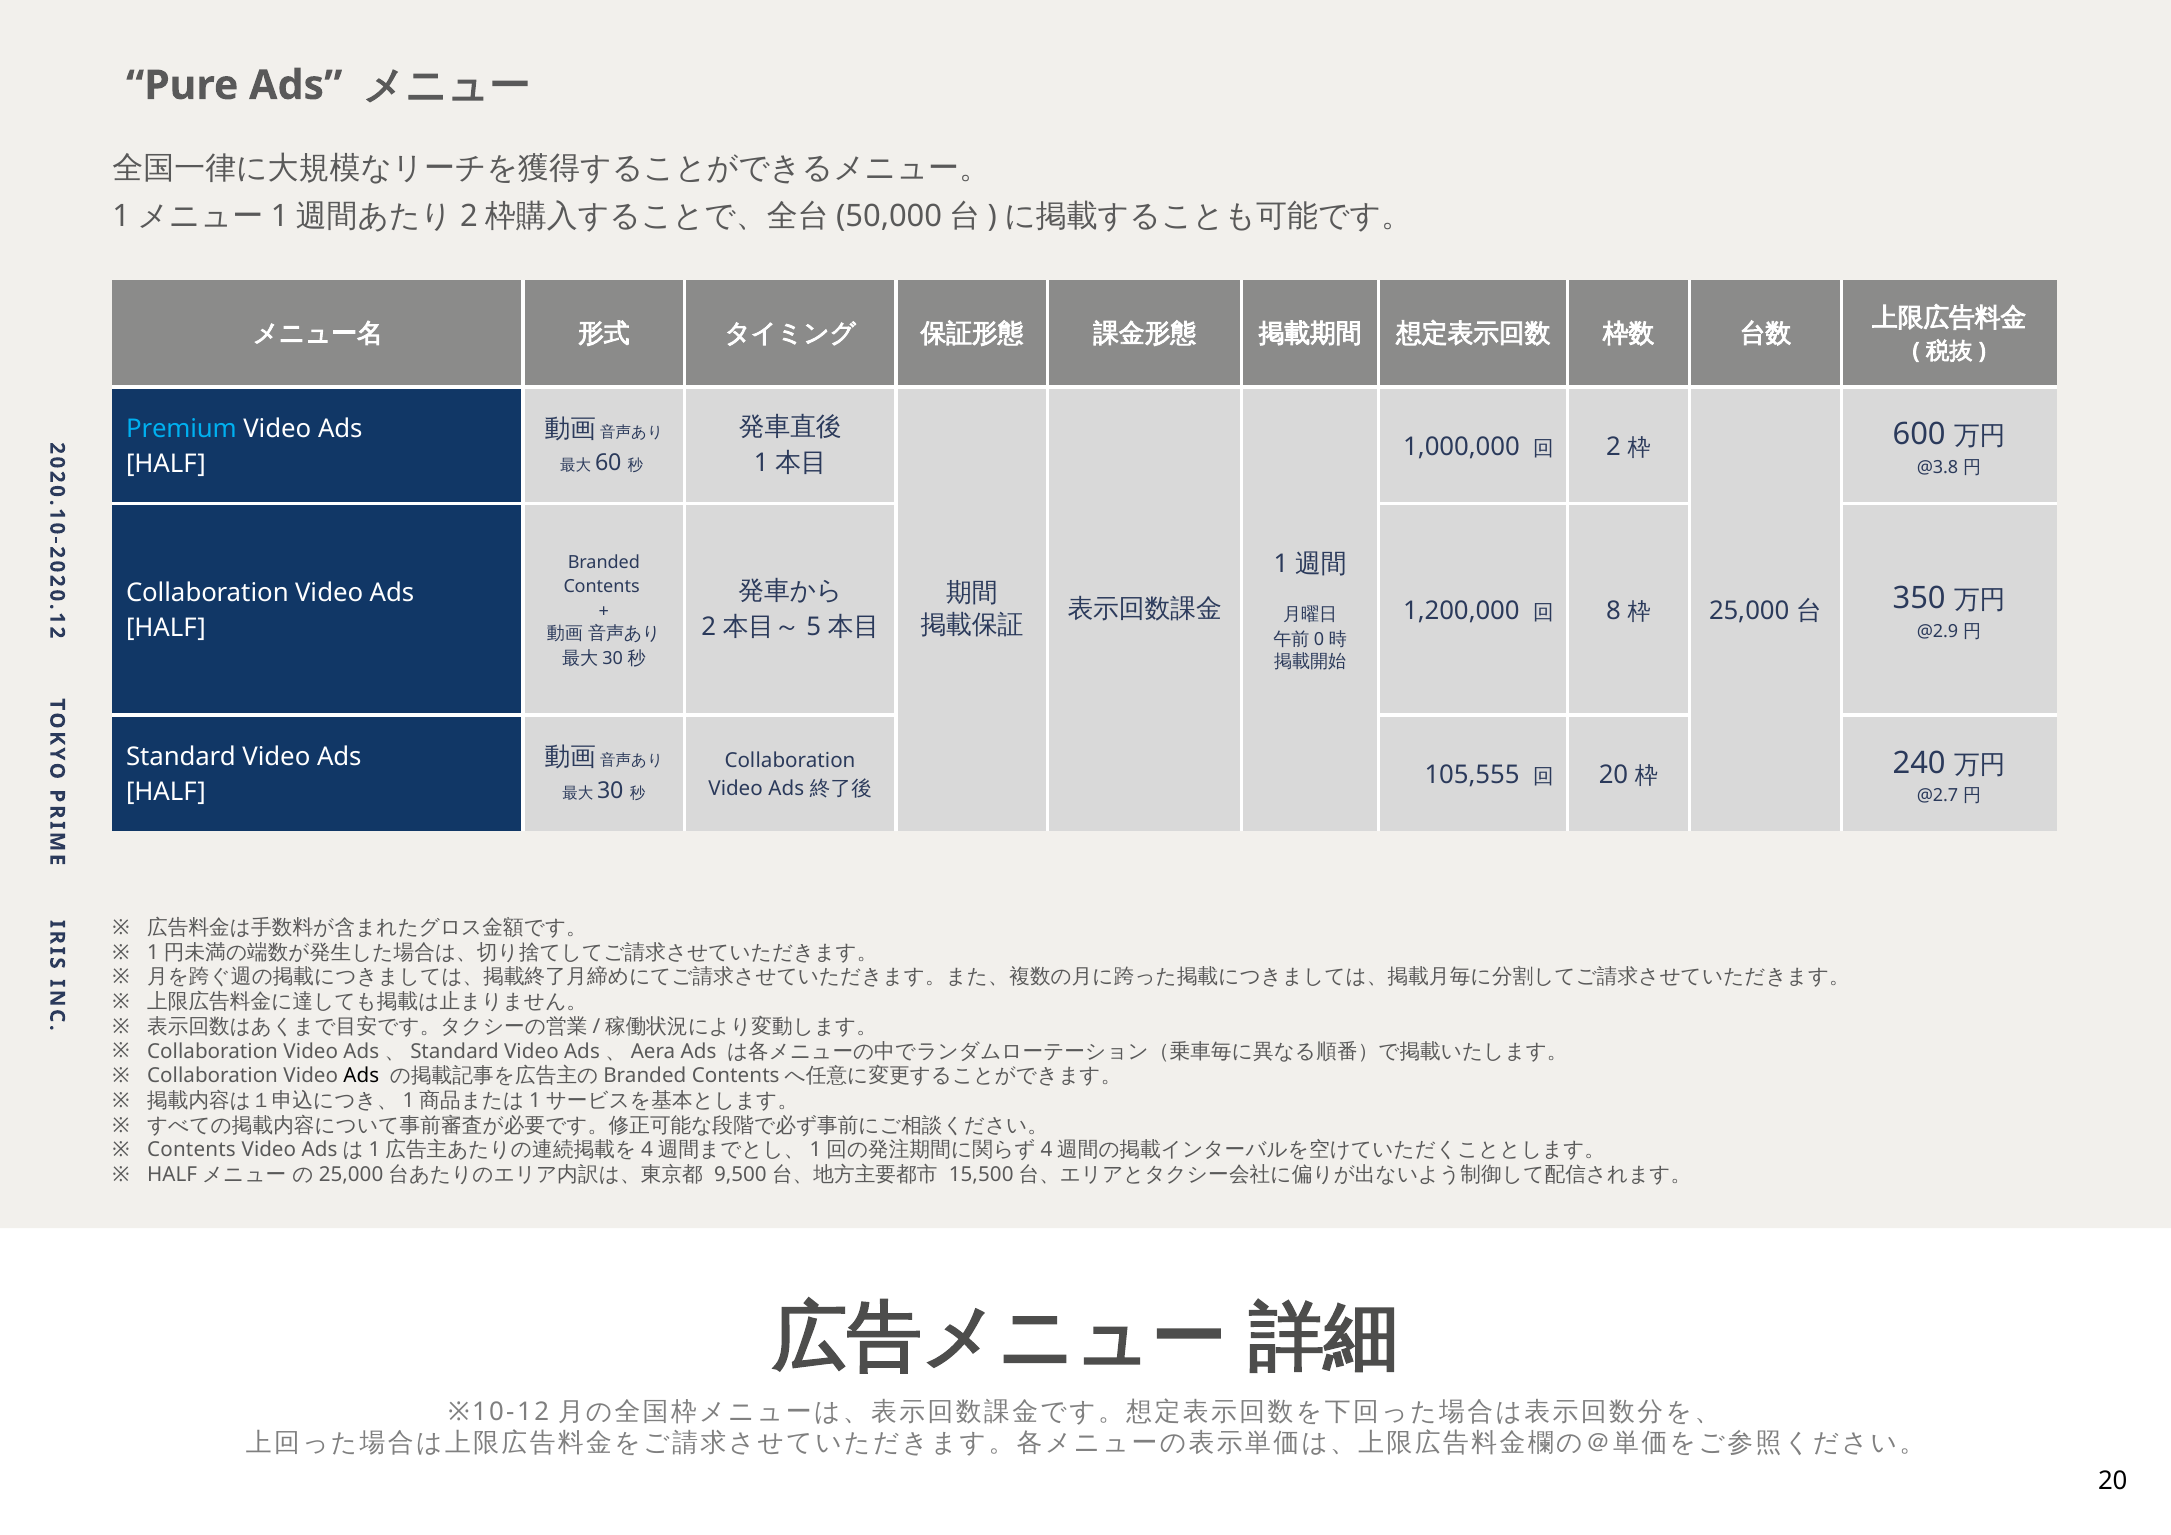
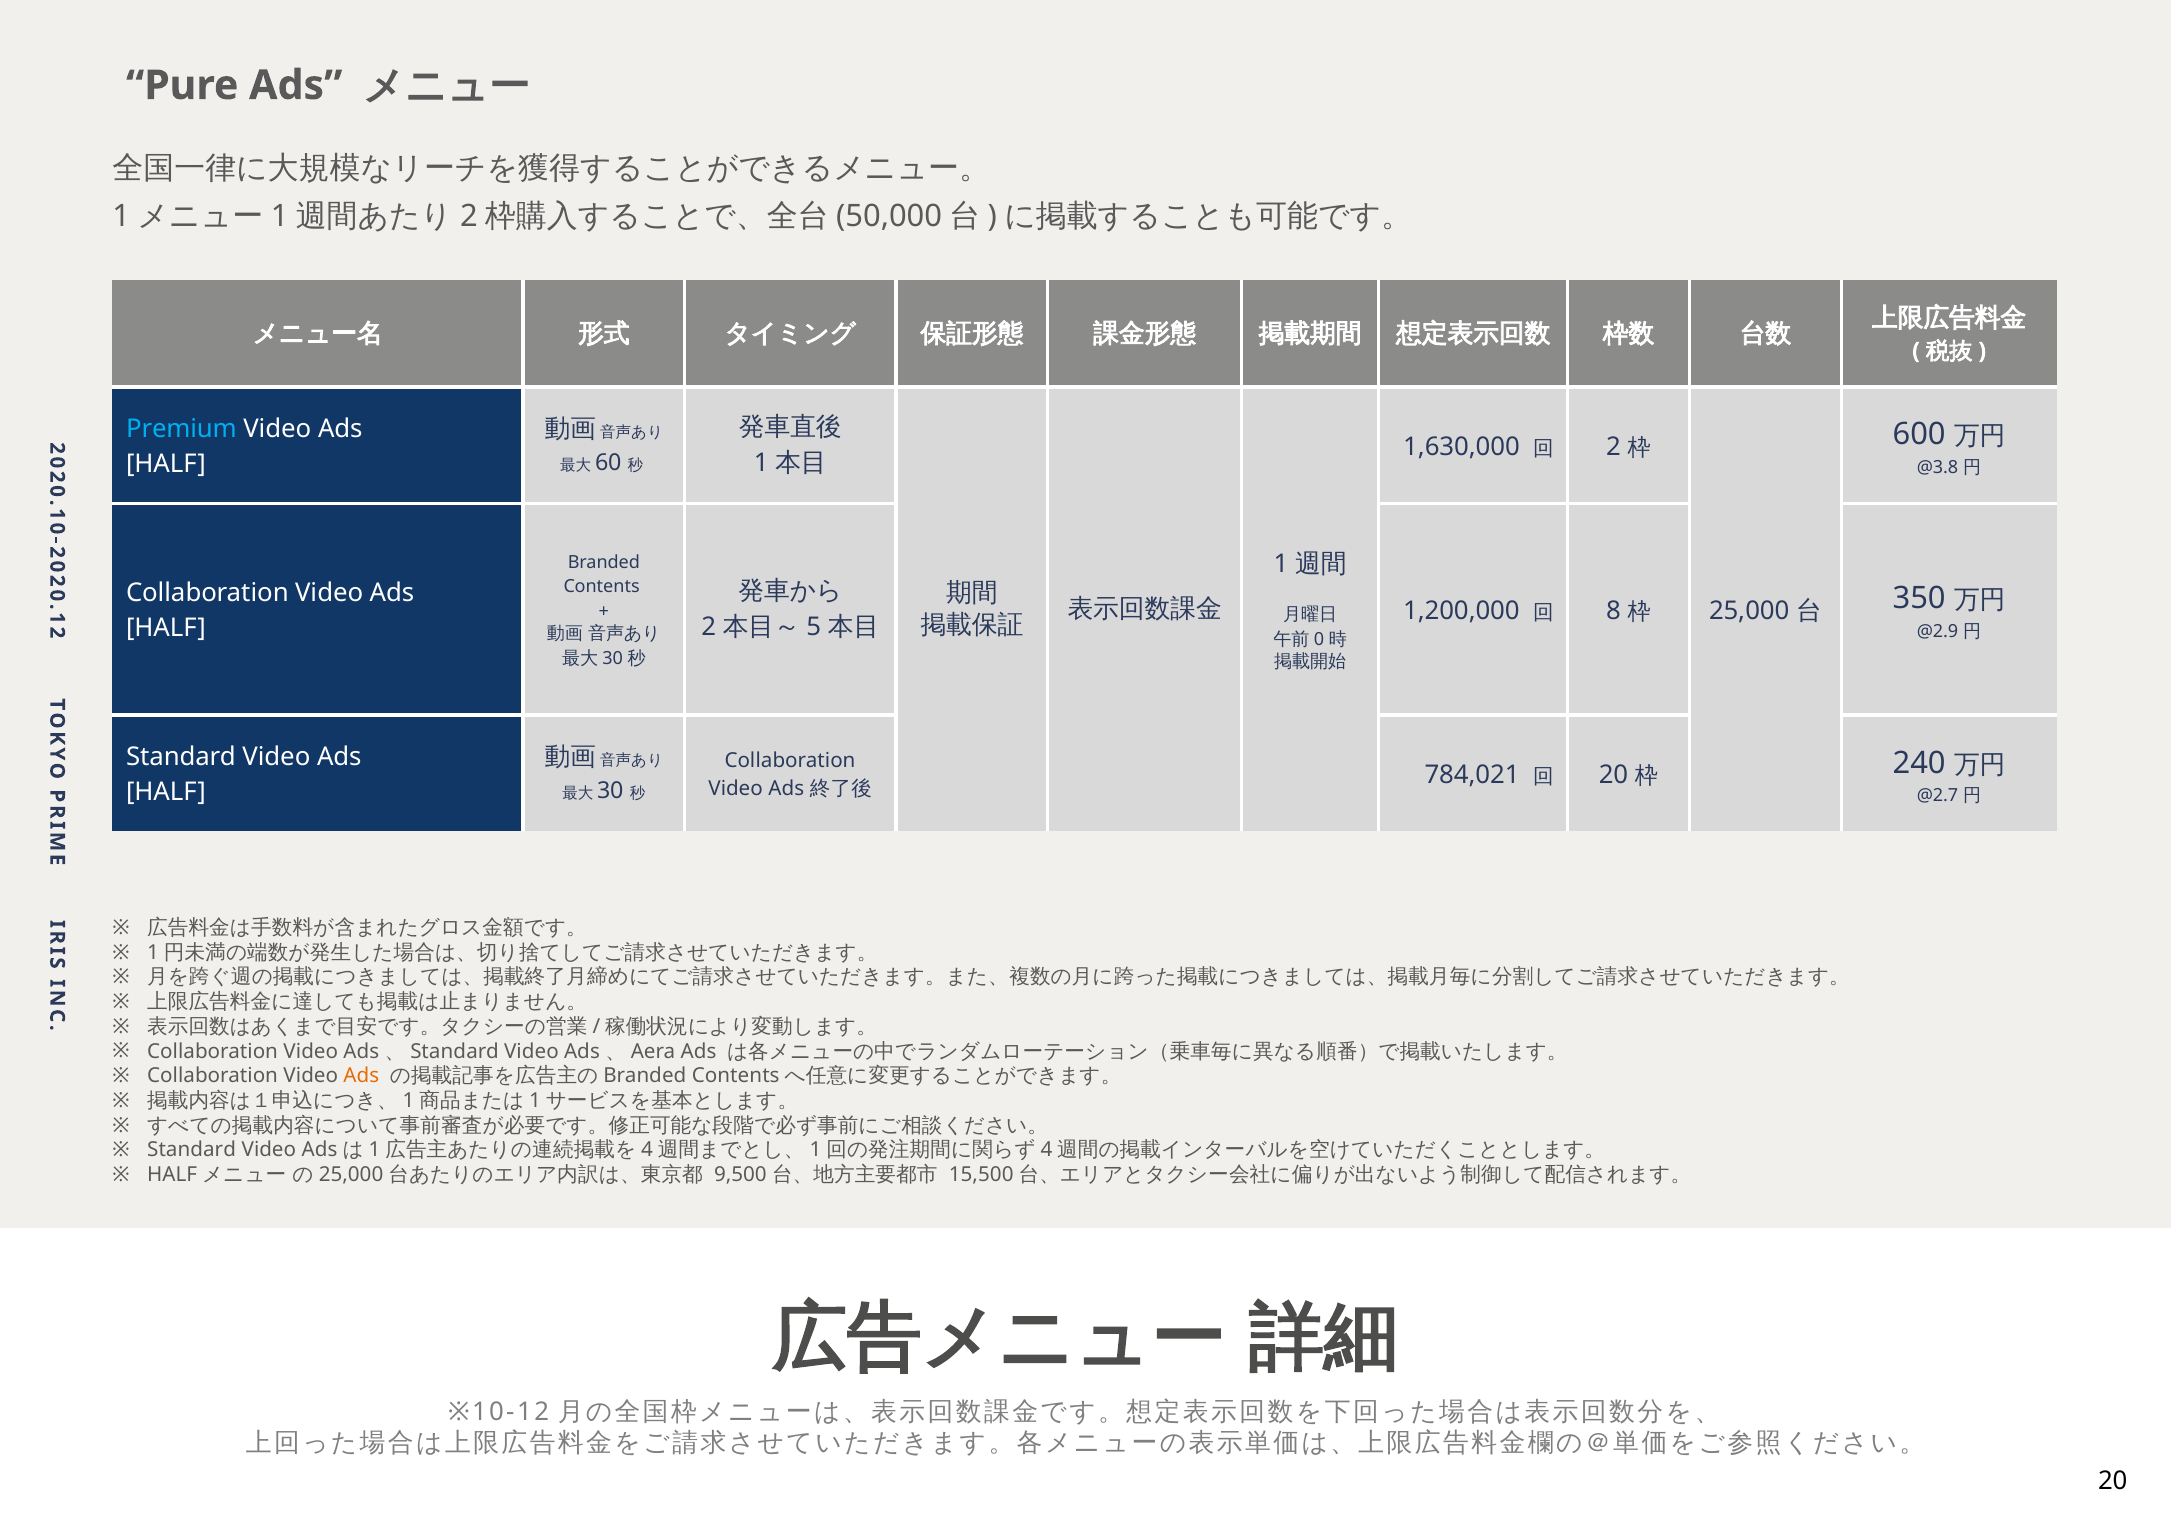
1,000,000: 1,000,000 -> 1,630,000
105,555: 105,555 -> 784,021
Ads at (361, 1076) colour: black -> orange
Contents at (191, 1150): Contents -> Standard
